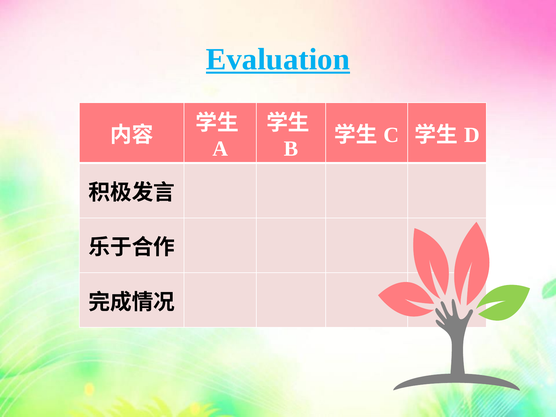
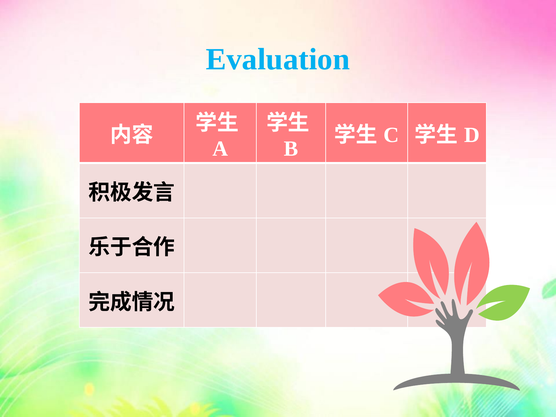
Evaluation underline: present -> none
